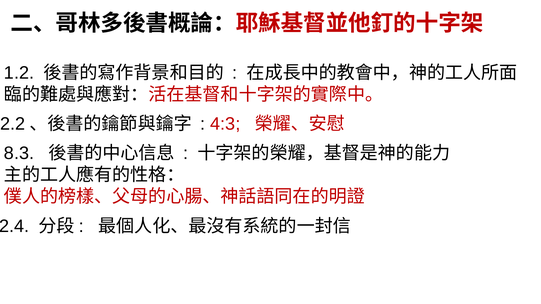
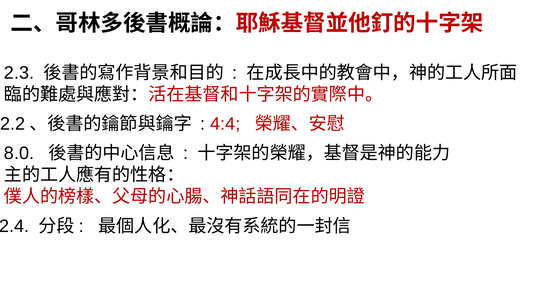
1.2: 1.2 -> 2.3
4:3: 4:3 -> 4:4
8.3: 8.3 -> 8.0
